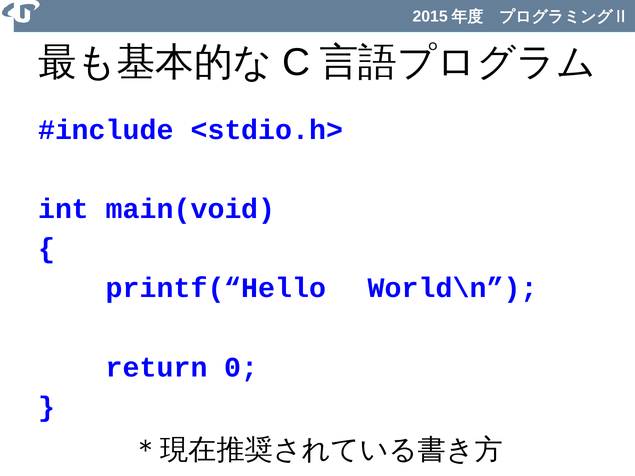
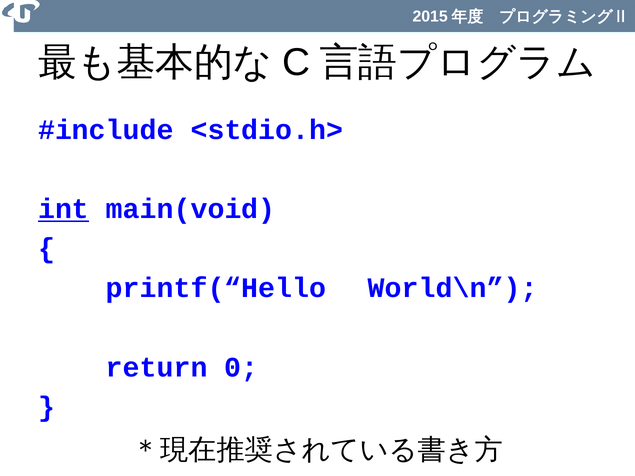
int underline: none -> present
